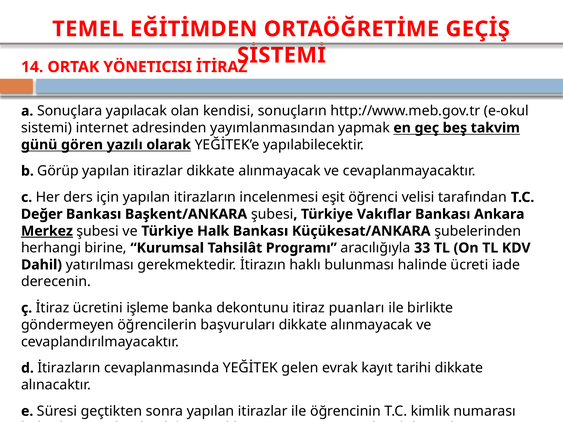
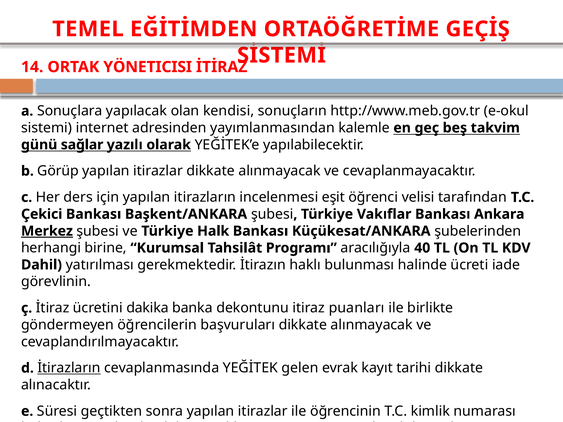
yapmak: yapmak -> kalemle
gören: gören -> sağlar
Değer: Değer -> Çekici
33: 33 -> 40
derecenin: derecenin -> görevlinin
işleme: işleme -> dakika
İtirazların underline: none -> present
